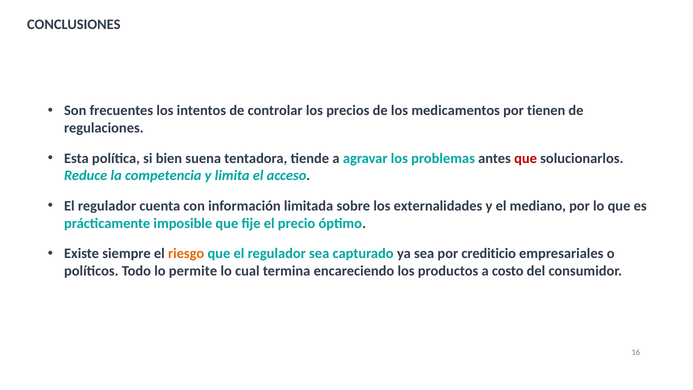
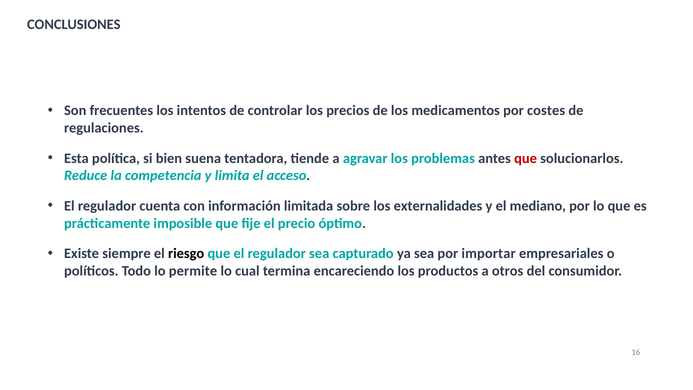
tienen: tienen -> costes
riesgo colour: orange -> black
crediticio: crediticio -> importar
costo: costo -> otros
